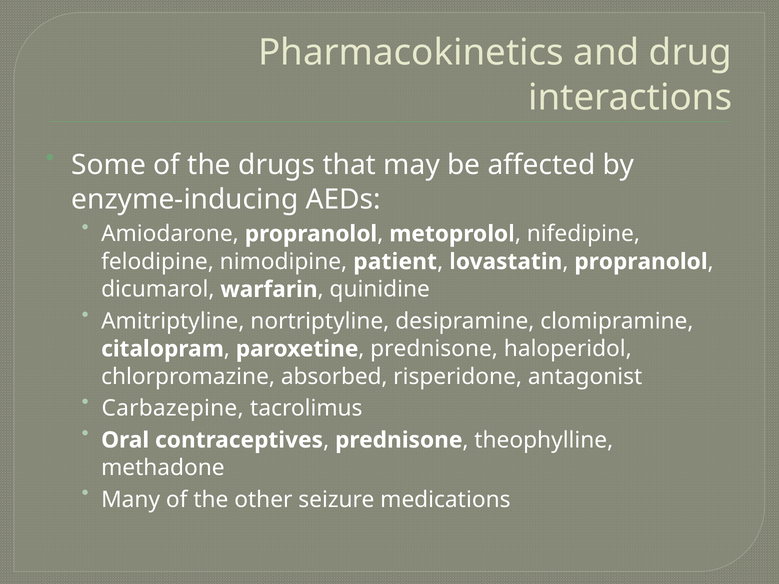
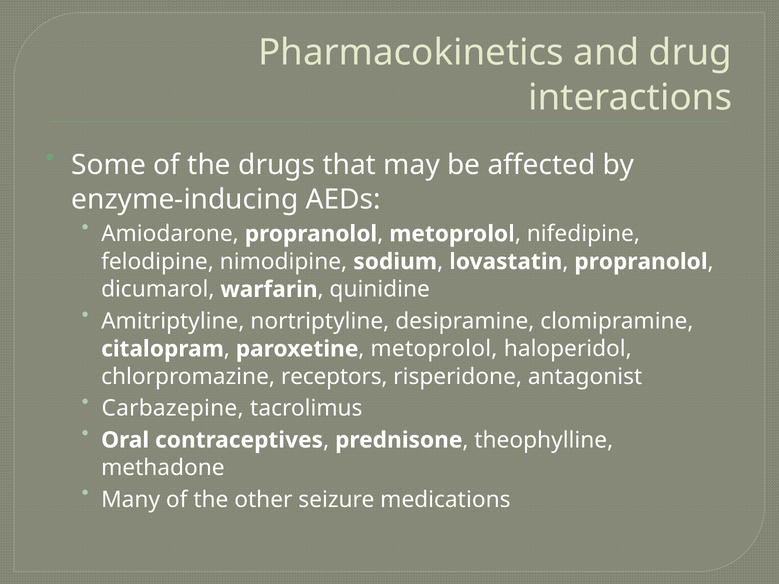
patient: patient -> sodium
prednisone at (434, 349): prednisone -> metoprolol
absorbed: absorbed -> receptors
